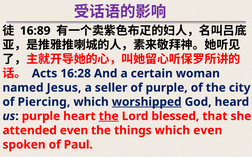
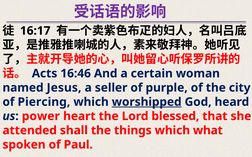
16:89: 16:89 -> 16:17
16:28: 16:28 -> 16:46
us purple: purple -> power
the at (109, 117) underline: present -> none
attended even: even -> shall
which even: even -> what
